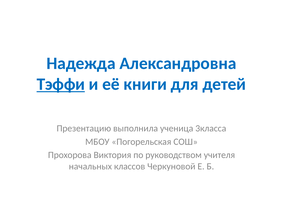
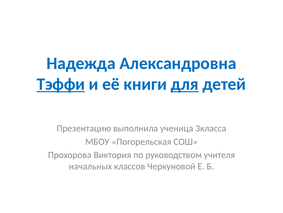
для underline: none -> present
